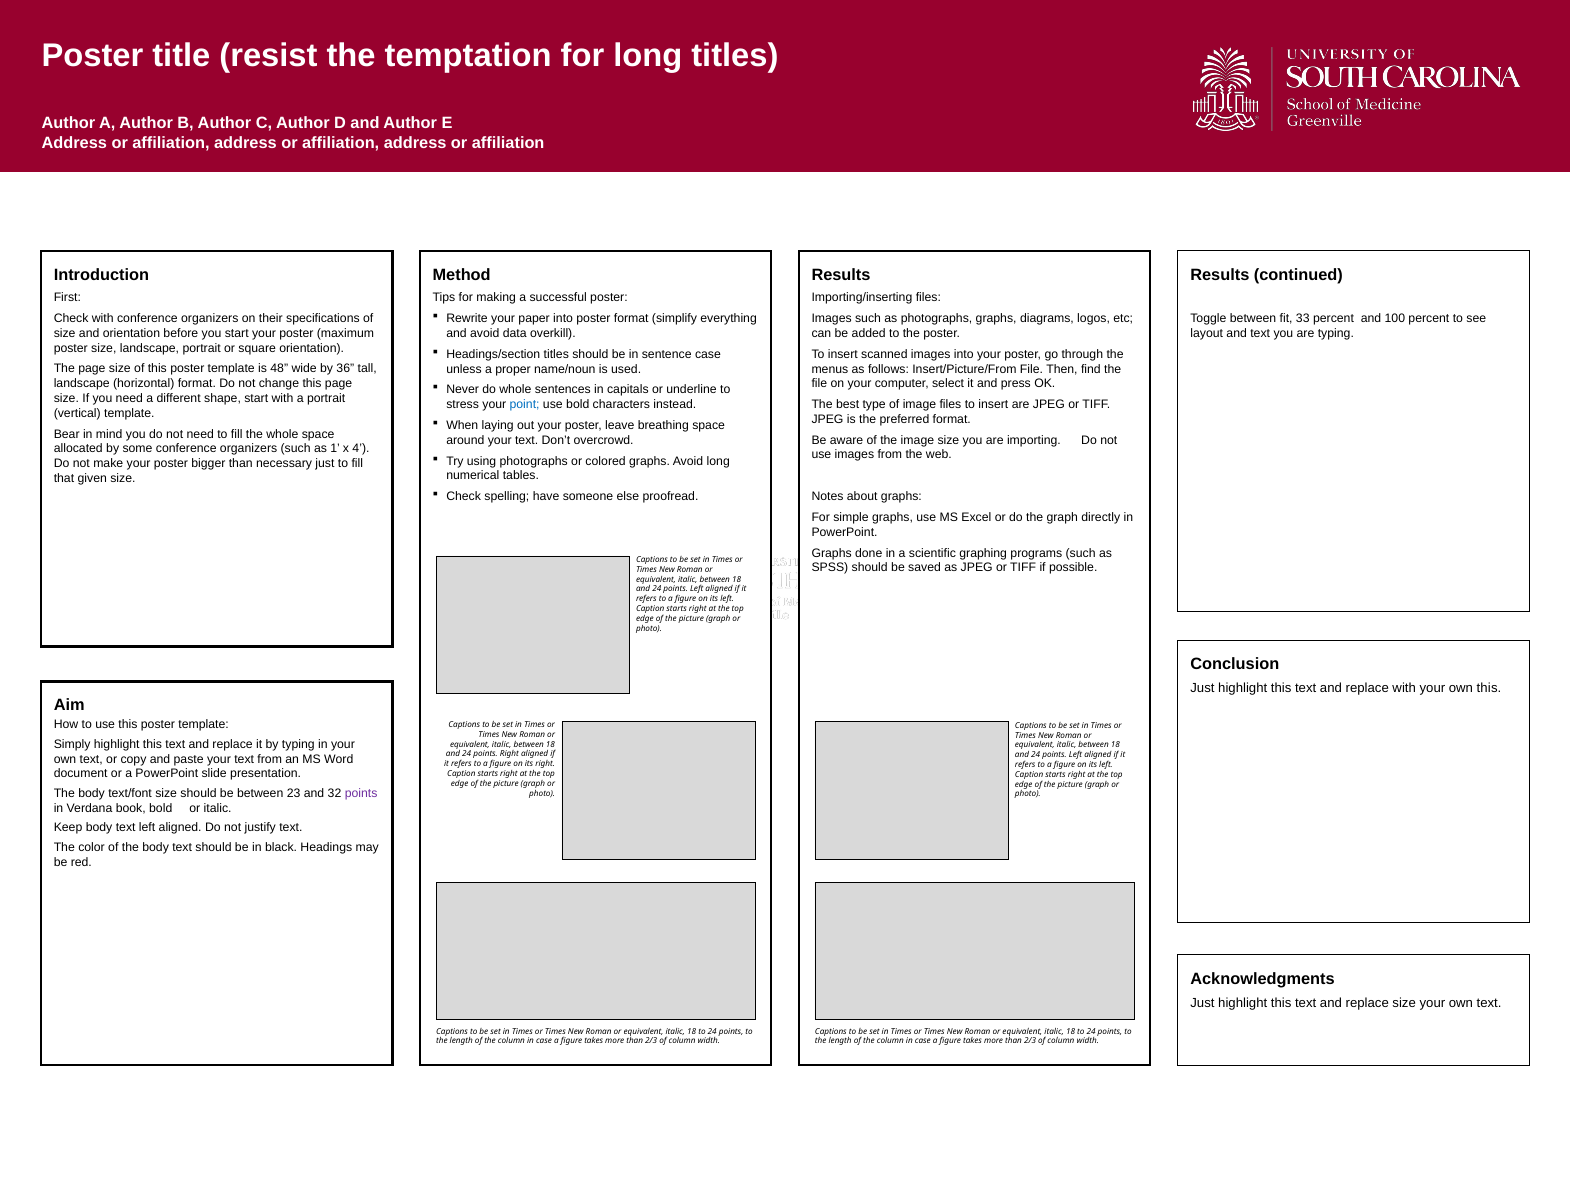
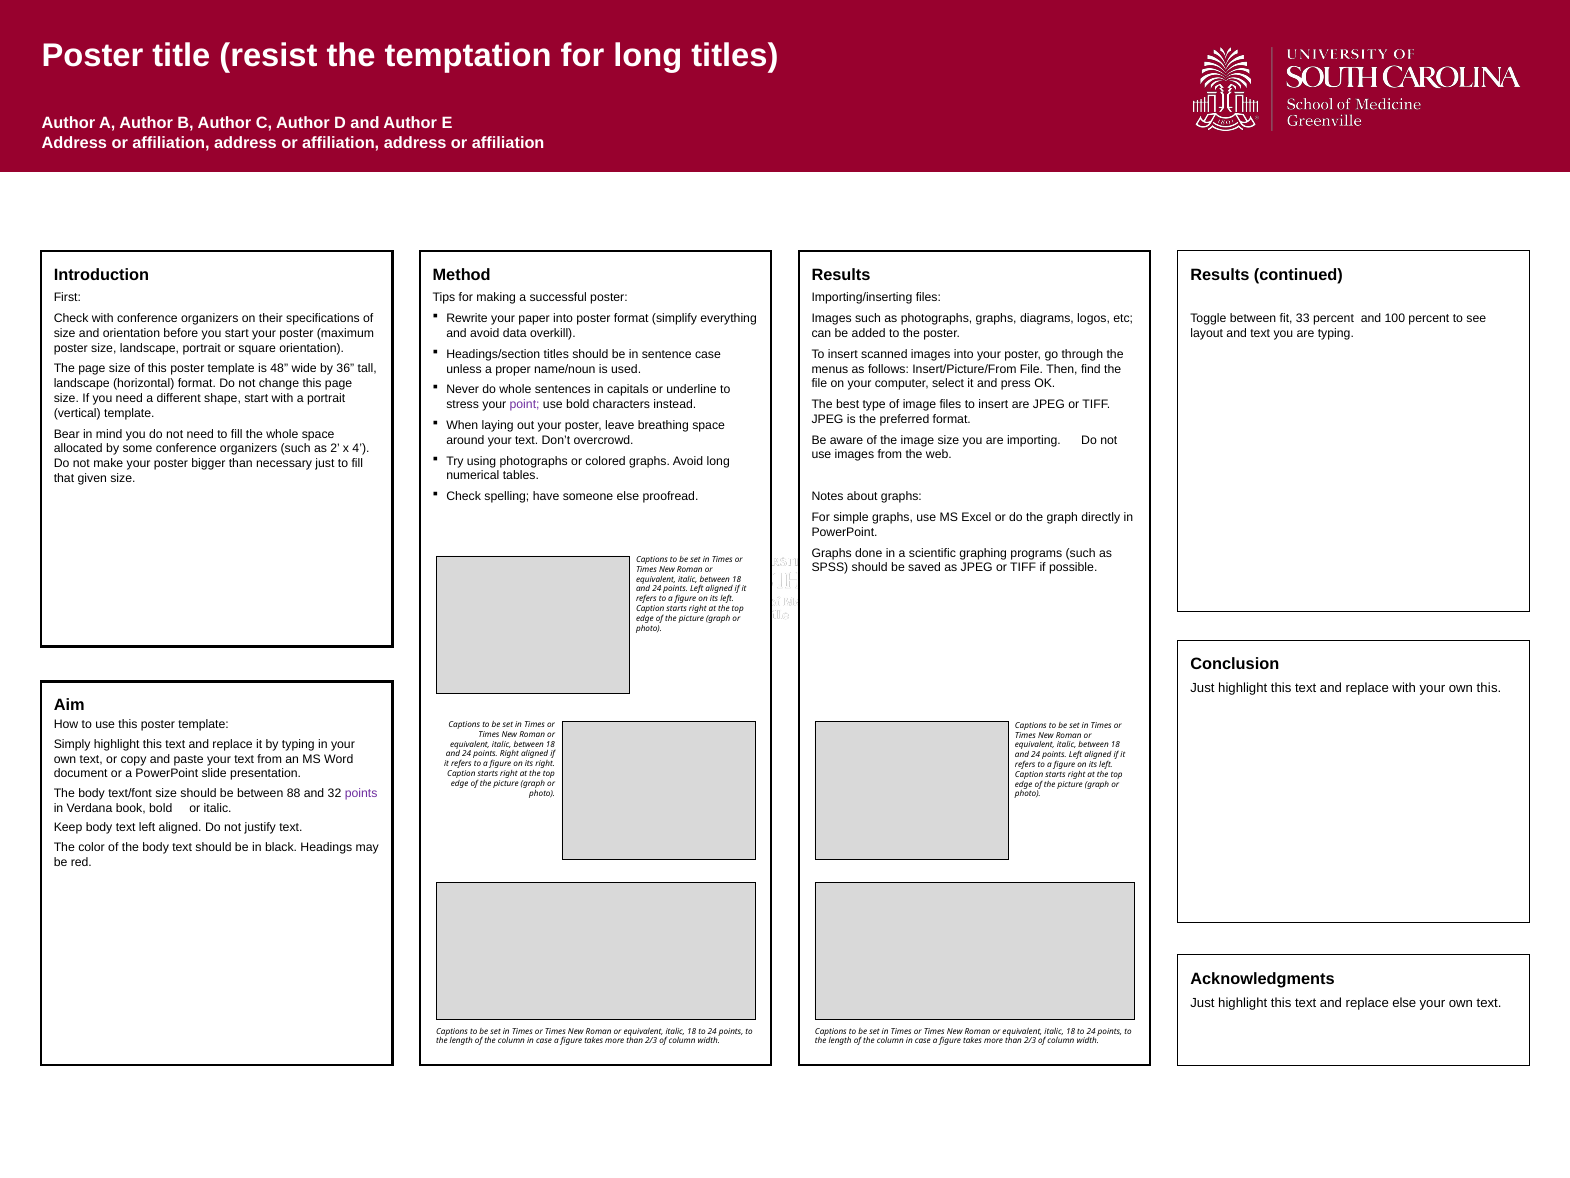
point colour: blue -> purple
1: 1 -> 2
23: 23 -> 88
replace size: size -> else
